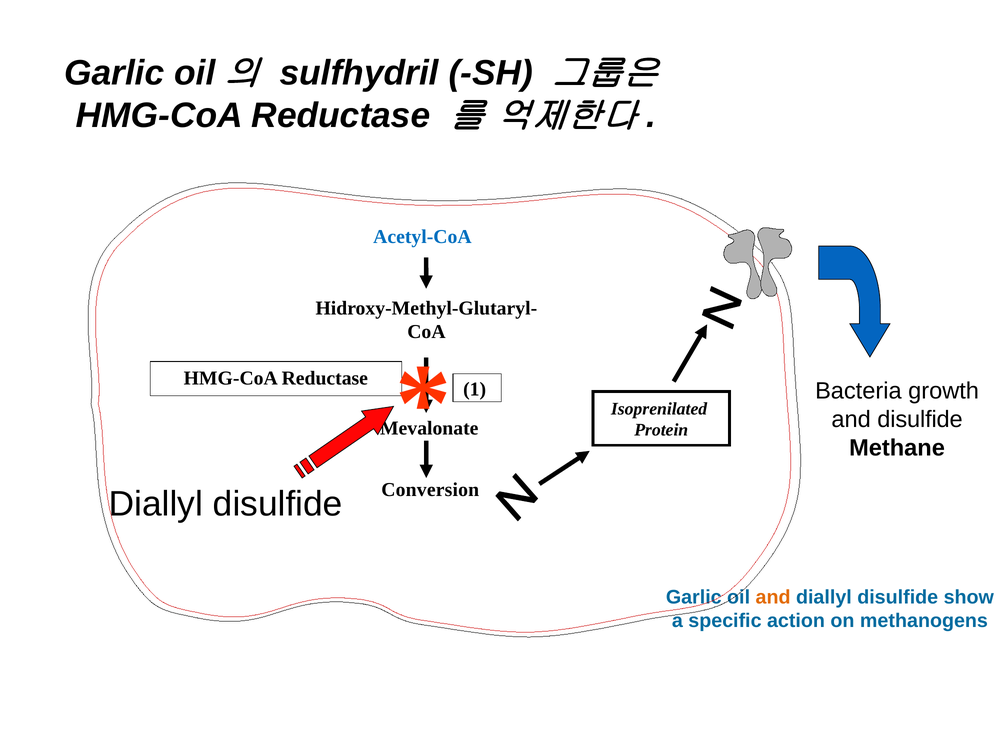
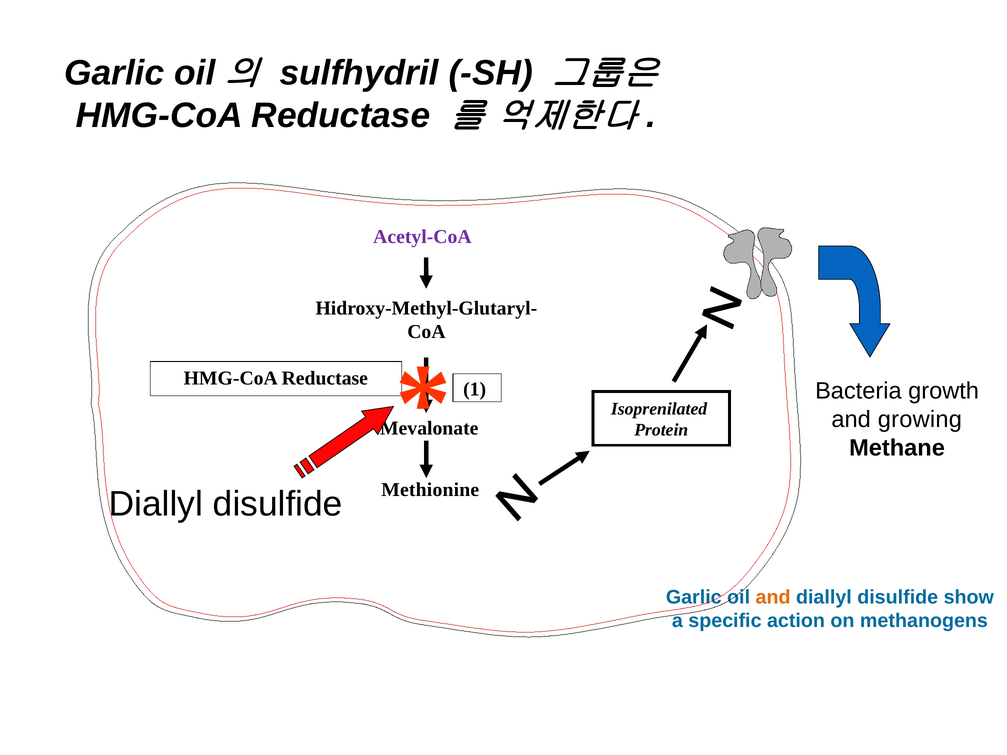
Acetyl-CoA colour: blue -> purple
and disulfide: disulfide -> growing
Conversion: Conversion -> Methionine
